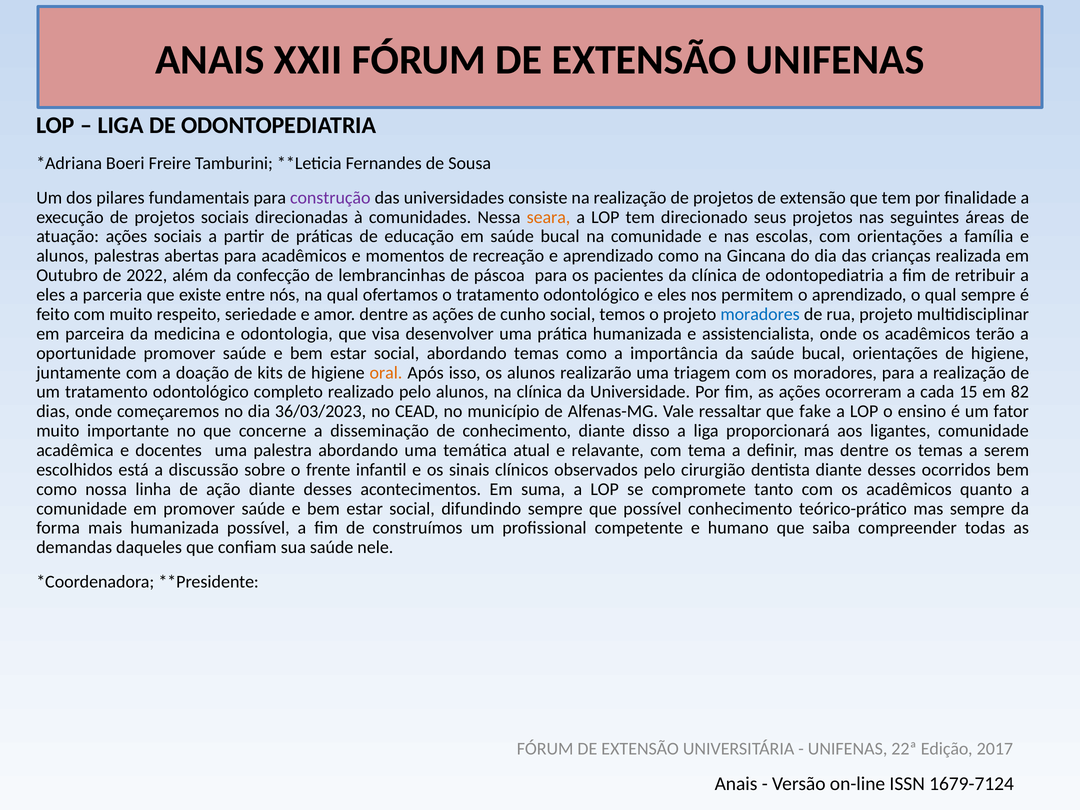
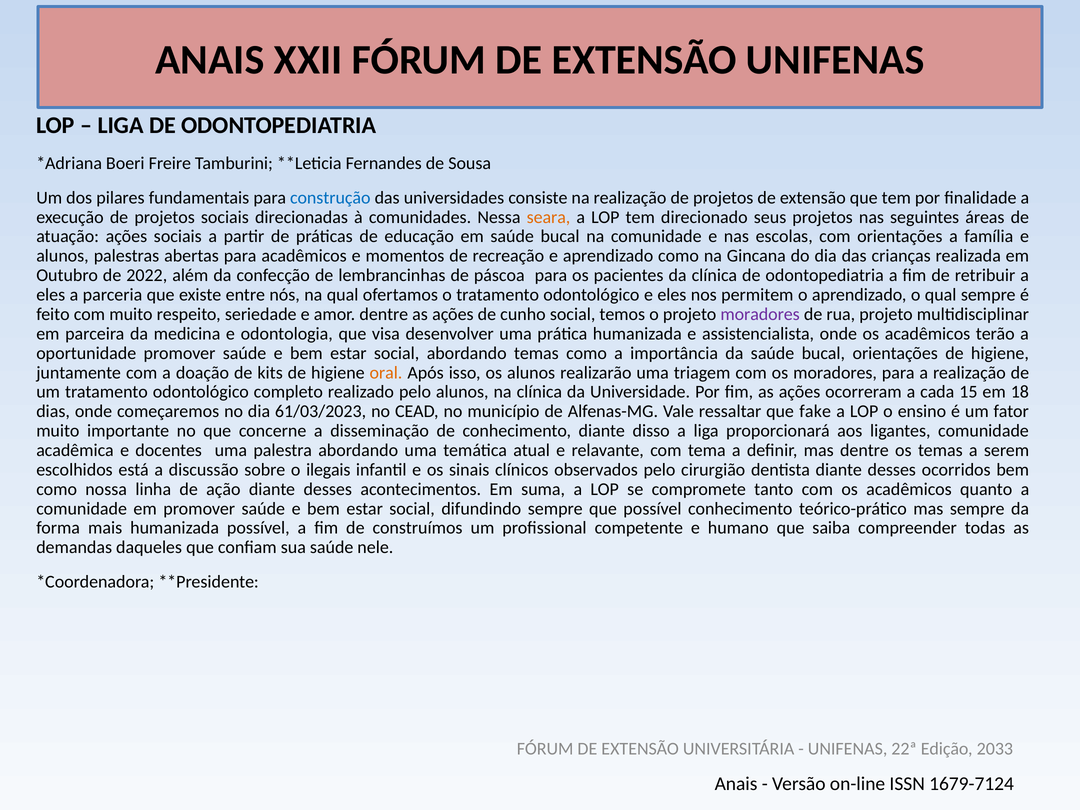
construção colour: purple -> blue
moradores at (760, 314) colour: blue -> purple
82: 82 -> 18
36/03/2023: 36/03/2023 -> 61/03/2023
frente: frente -> ilegais
2017: 2017 -> 2033
